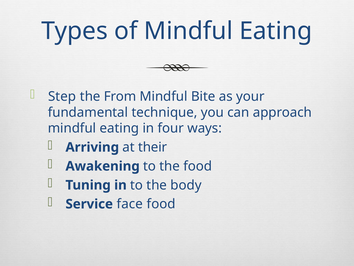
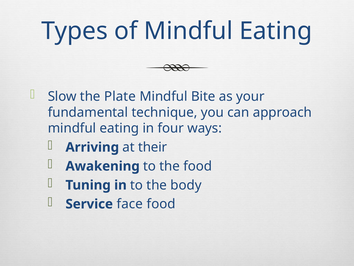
Step: Step -> Slow
From: From -> Plate
